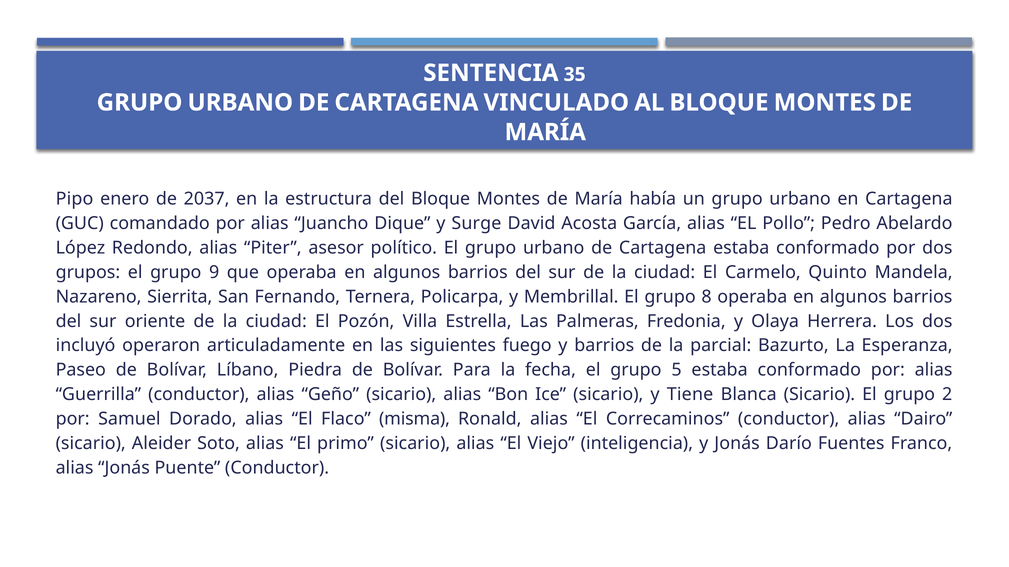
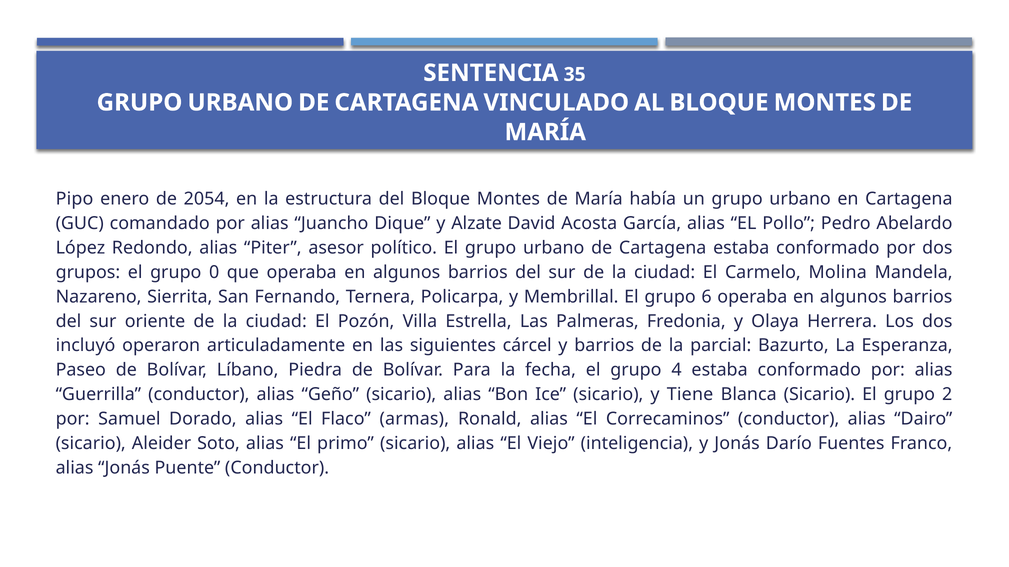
2037: 2037 -> 2054
Surge: Surge -> Alzate
9: 9 -> 0
Quinto: Quinto -> Molina
8: 8 -> 6
fuego: fuego -> cárcel
5: 5 -> 4
misma: misma -> armas
